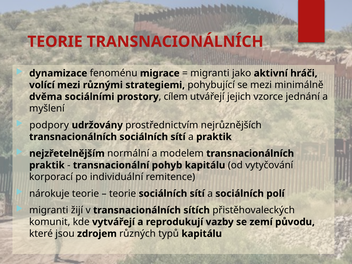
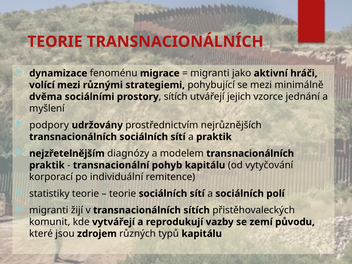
cílem at (176, 97): cílem -> sítích
normální: normální -> diagnózy
nárokuje: nárokuje -> statistiky
